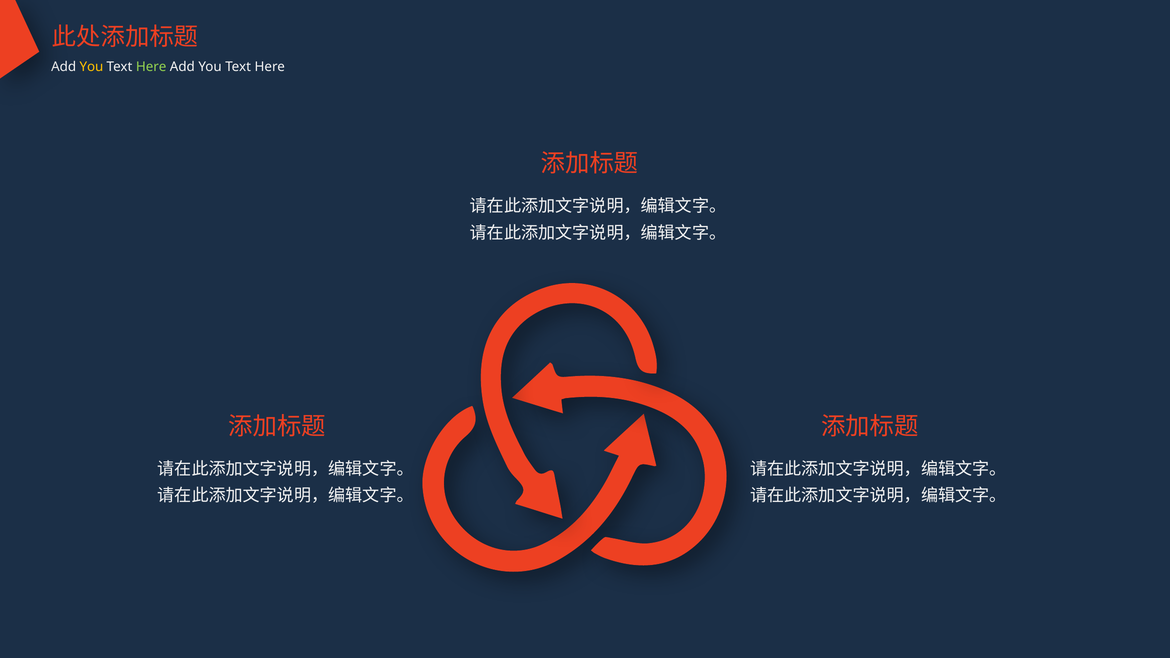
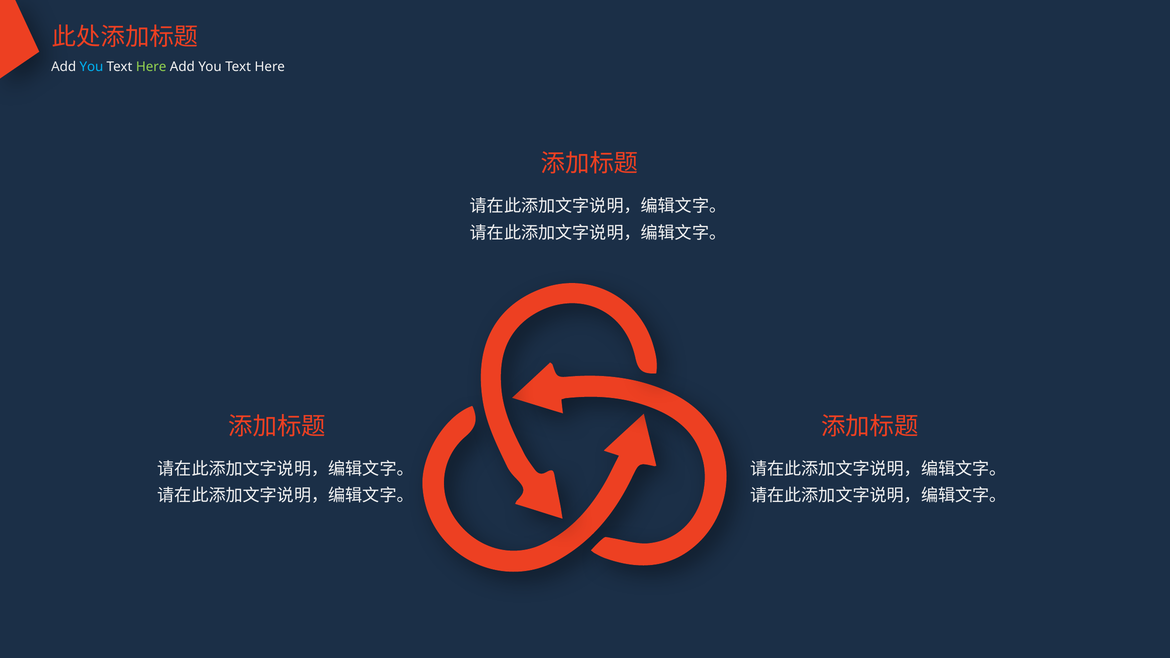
You at (91, 67) colour: yellow -> light blue
